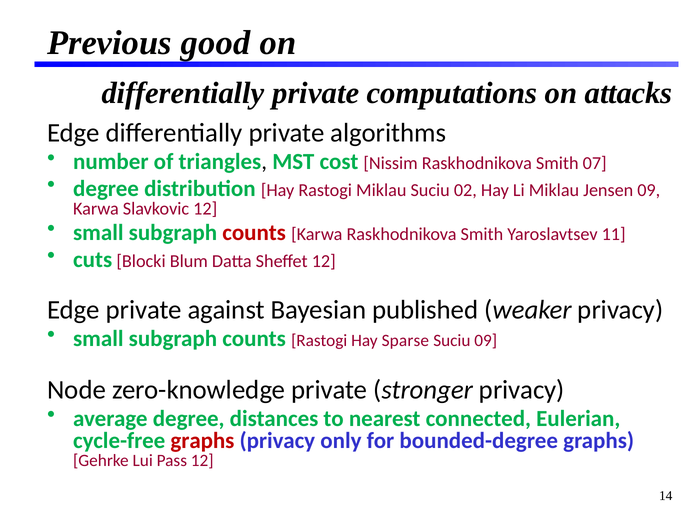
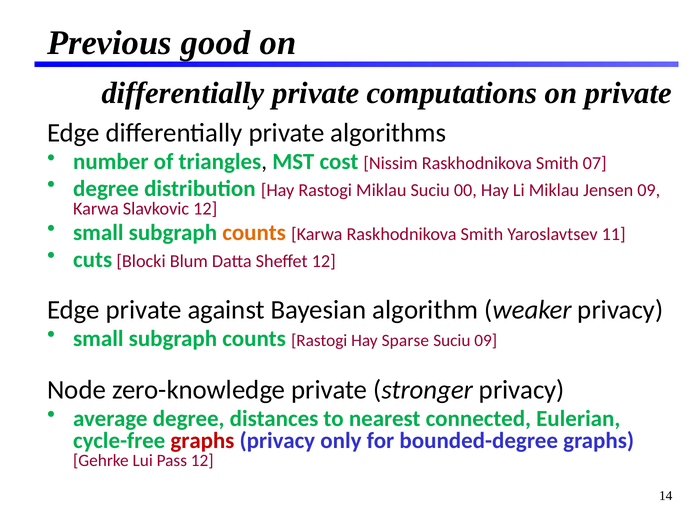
on attacks: attacks -> private
02: 02 -> 00
counts at (254, 233) colour: red -> orange
published: published -> algorithm
